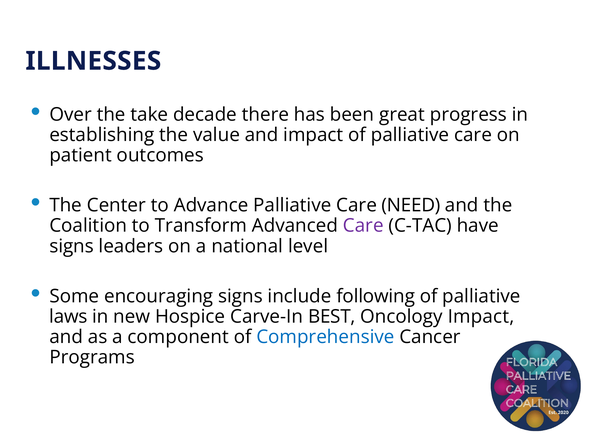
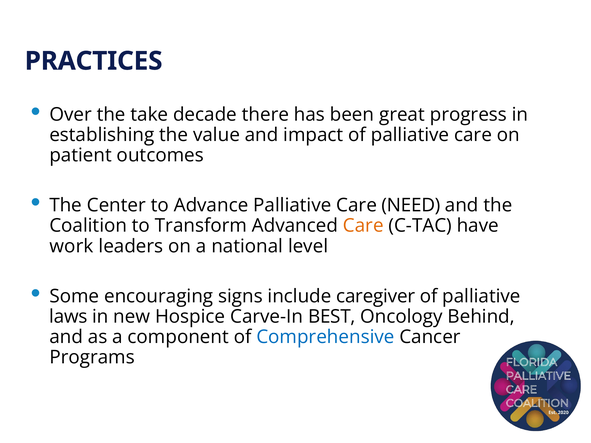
ILLNESSES: ILLNESSES -> PRACTICES
Care at (363, 226) colour: purple -> orange
signs at (72, 246): signs -> work
following: following -> caregiver
Oncology Impact: Impact -> Behind
